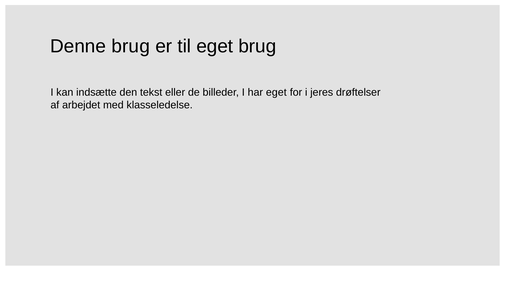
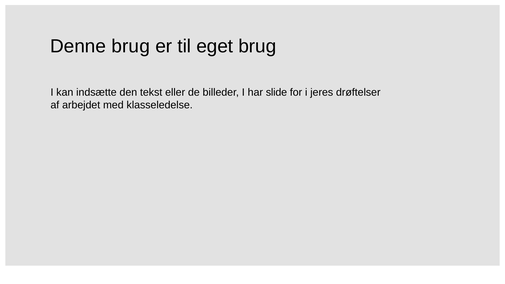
har eget: eget -> slide
